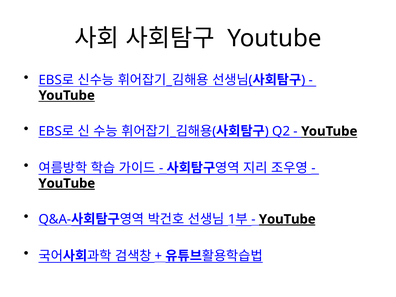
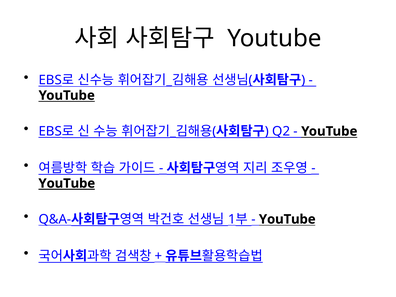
YouTube at (287, 219) underline: present -> none
